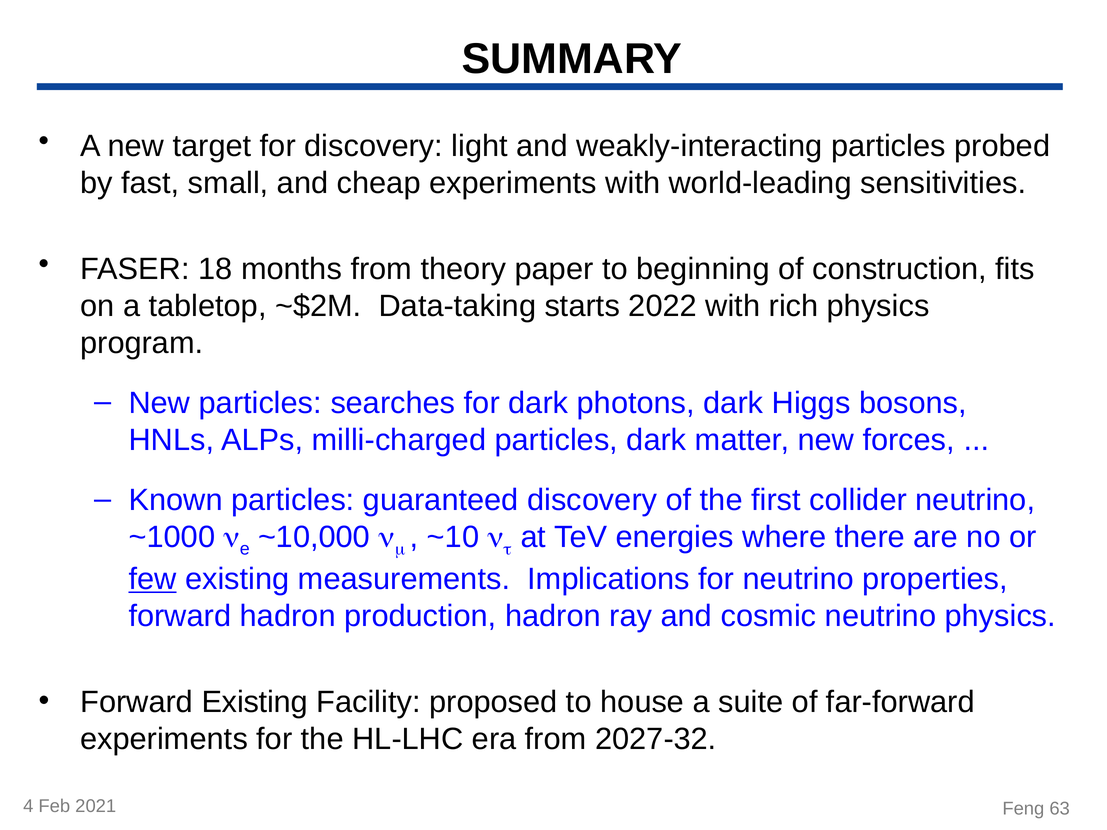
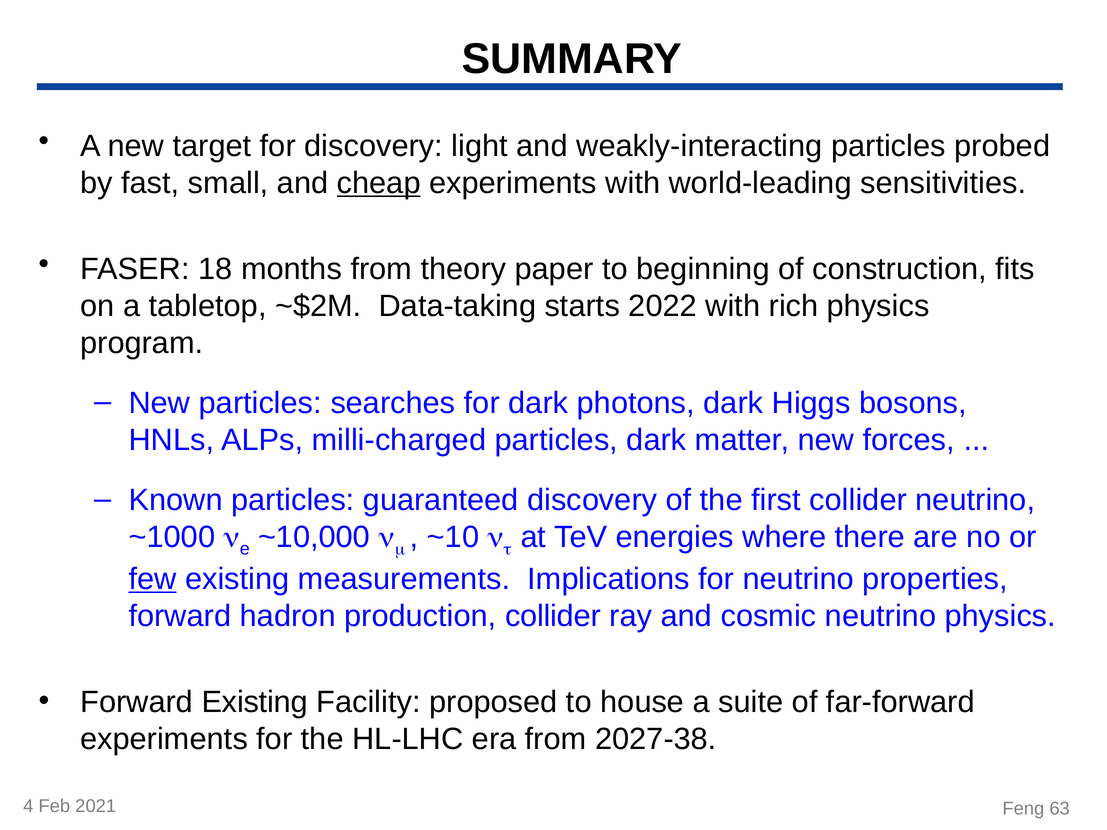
cheap underline: none -> present
production hadron: hadron -> collider
2027-32: 2027-32 -> 2027-38
